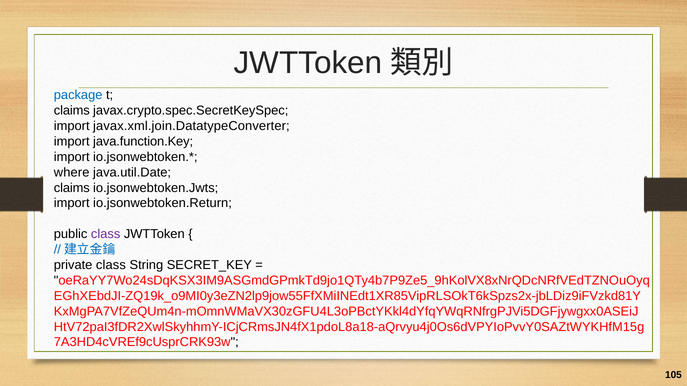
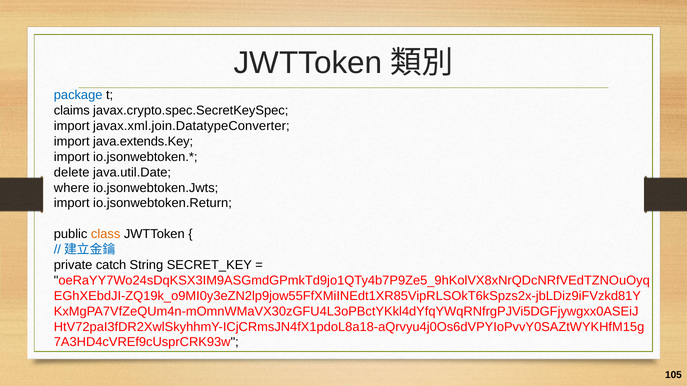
java.function.Key: java.function.Key -> java.extends.Key
where: where -> delete
claims at (72, 188): claims -> where
class at (106, 234) colour: purple -> orange
private class: class -> catch
